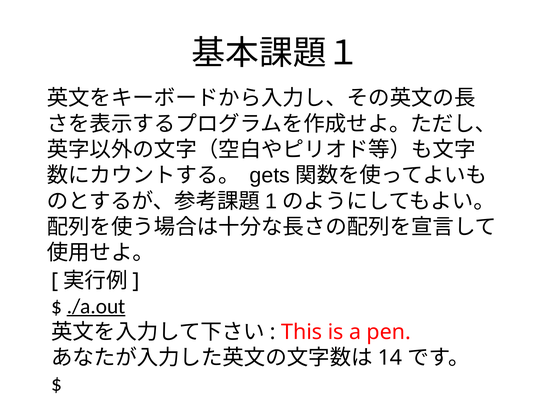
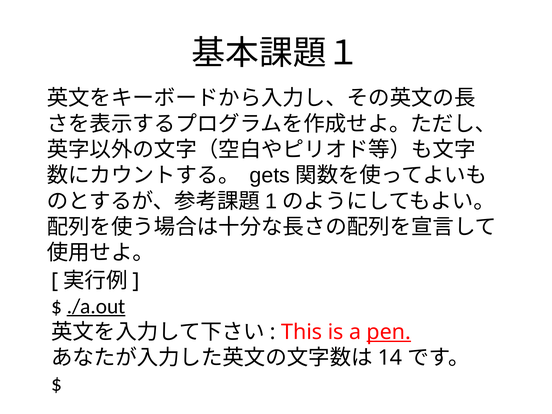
pen underline: none -> present
